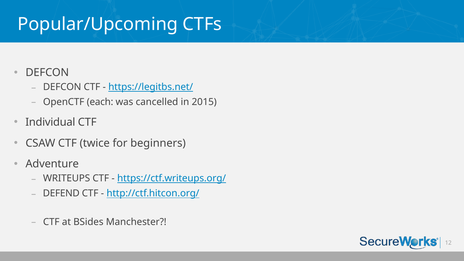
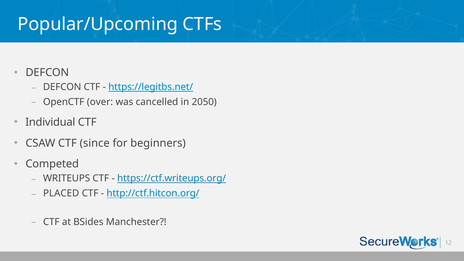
each: each -> over
2015: 2015 -> 2050
twice: twice -> since
Adventure: Adventure -> Competed
DEFEND: DEFEND -> PLACED
